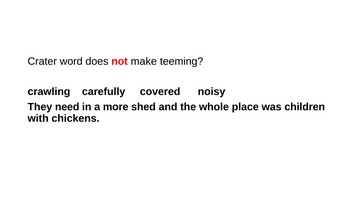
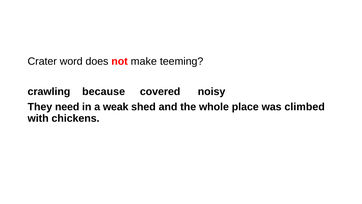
carefully: carefully -> because
more: more -> weak
children: children -> climbed
